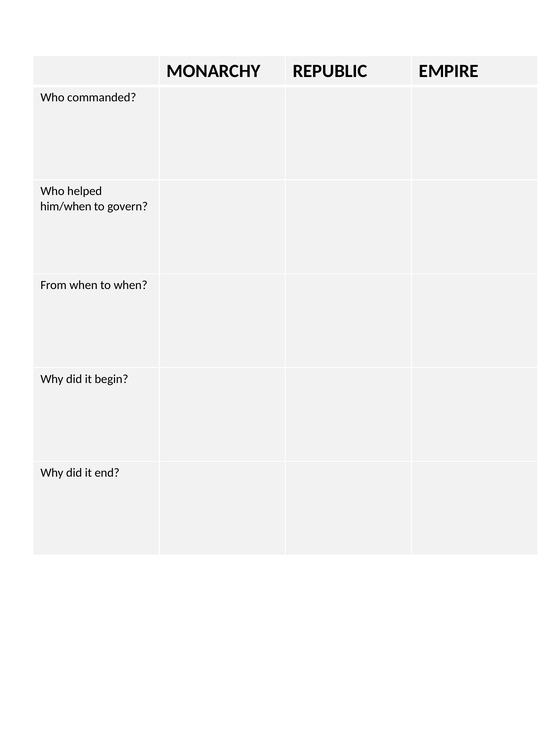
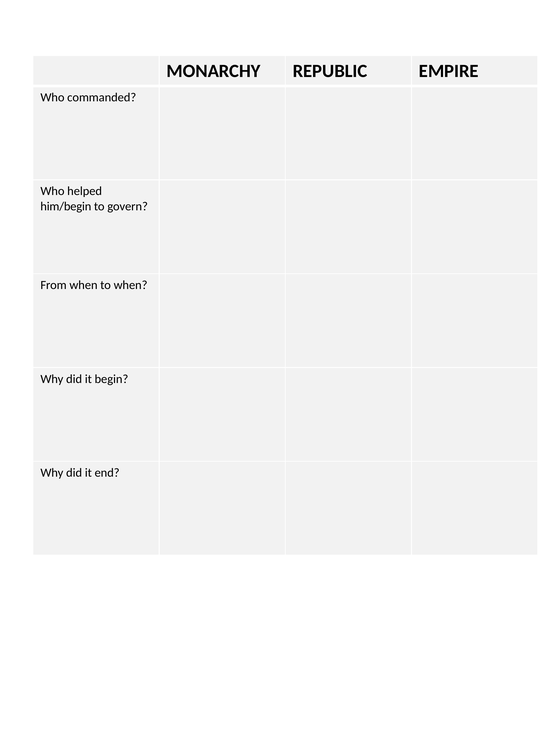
him/when: him/when -> him/begin
